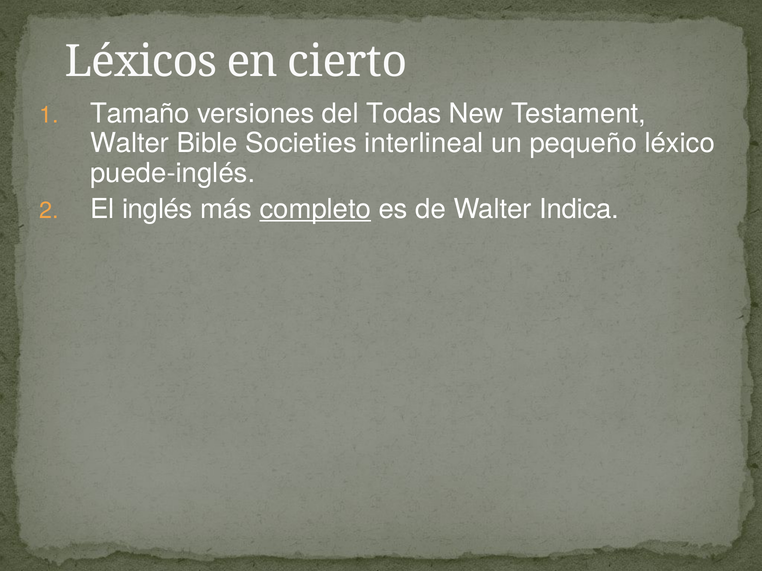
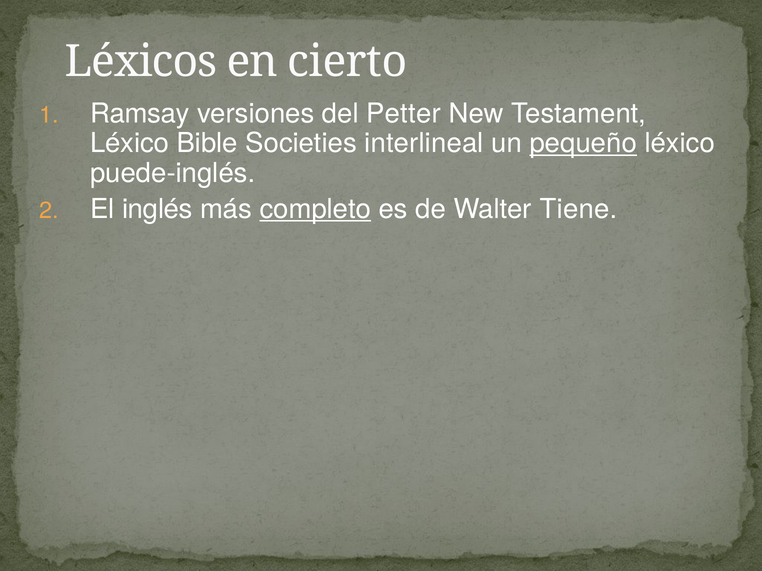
Tamaño: Tamaño -> Ramsay
Todas: Todas -> Petter
Walter at (130, 143): Walter -> Léxico
pequeño underline: none -> present
Indica: Indica -> Tiene
